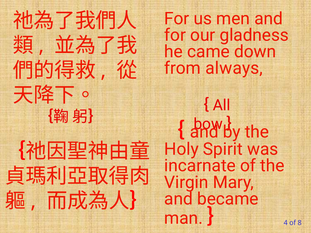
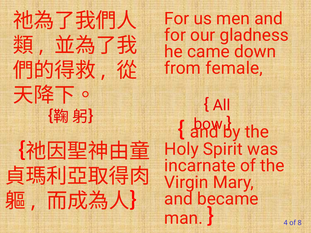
always: always -> female
